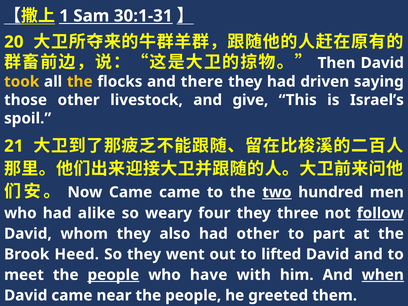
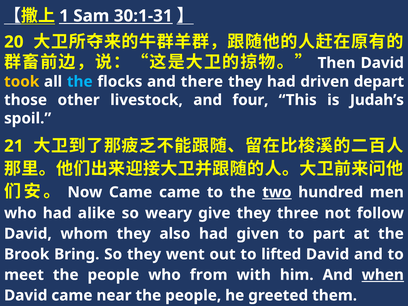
the at (80, 82) colour: yellow -> light blue
saying: saying -> depart
give: give -> four
Israel’s: Israel’s -> Judah’s
four: four -> give
follow underline: present -> none
had other: other -> given
Heed: Heed -> Bring
people at (113, 275) underline: present -> none
have: have -> from
